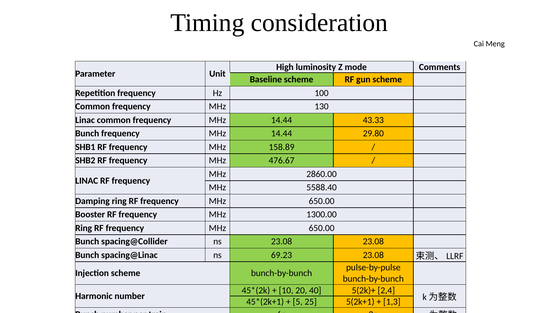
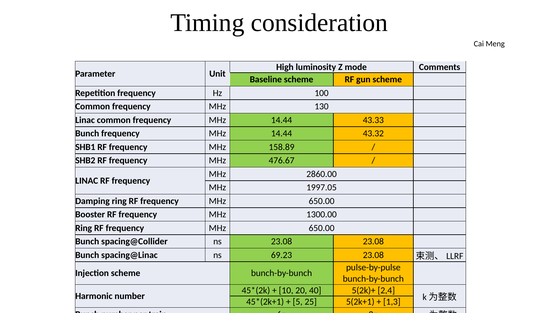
29.80: 29.80 -> 43.32
5588.40: 5588.40 -> 1997.05
